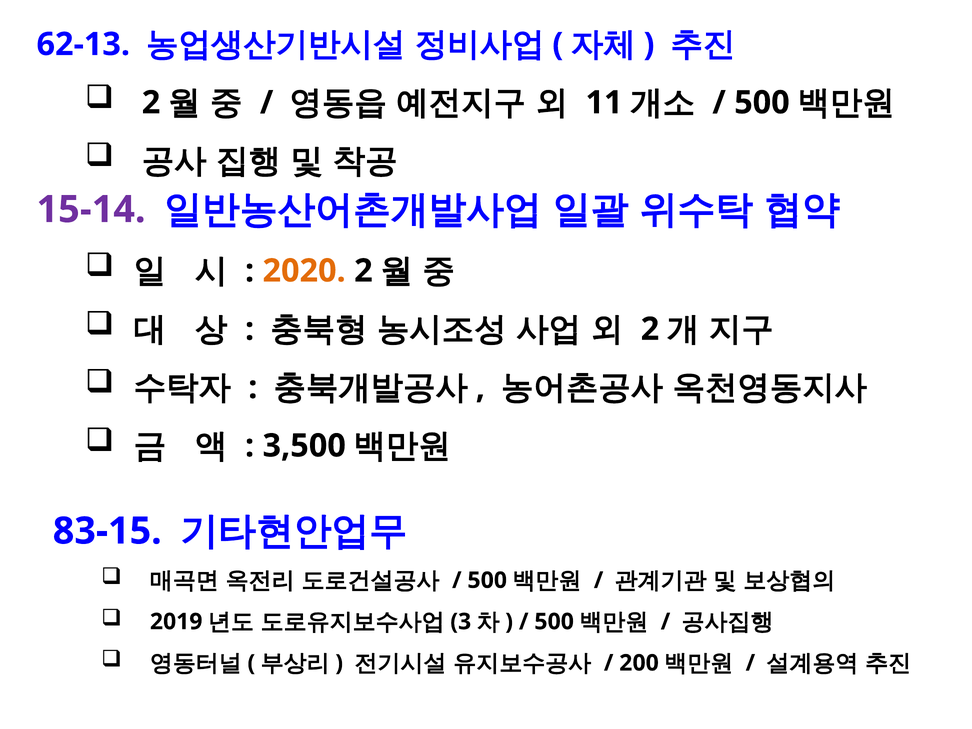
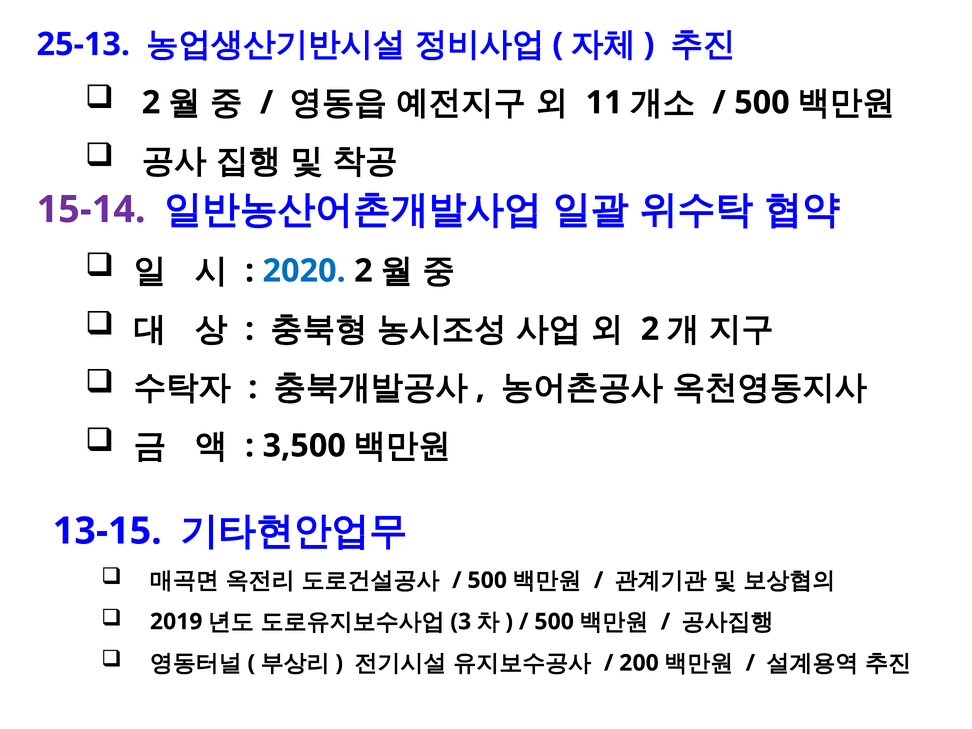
62-13: 62-13 -> 25-13
2020 colour: orange -> blue
83-15: 83-15 -> 13-15
